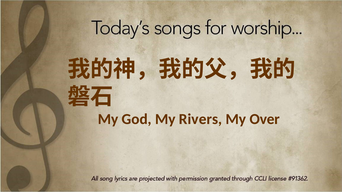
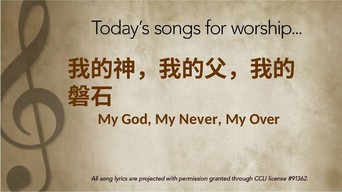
Rivers: Rivers -> Never
